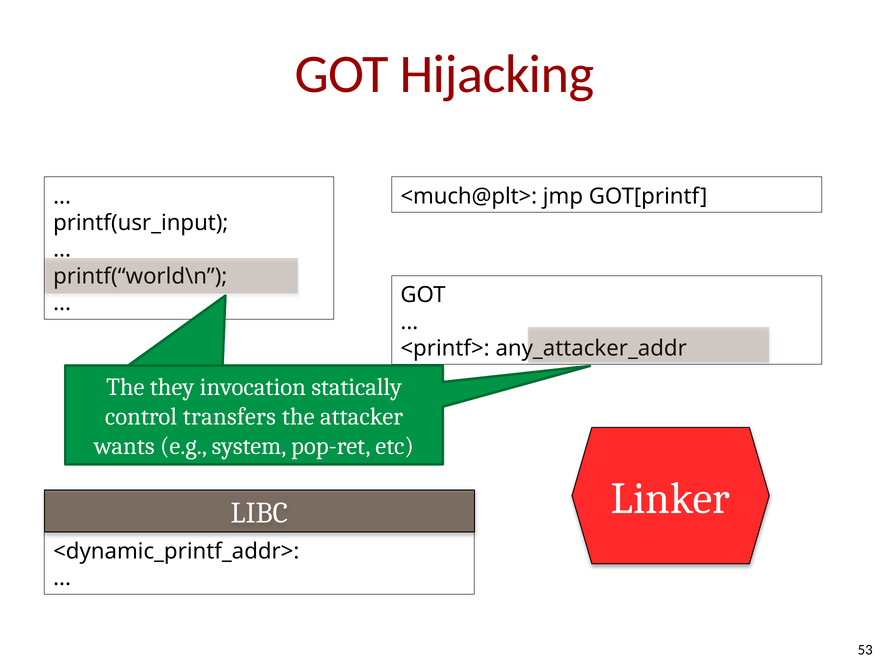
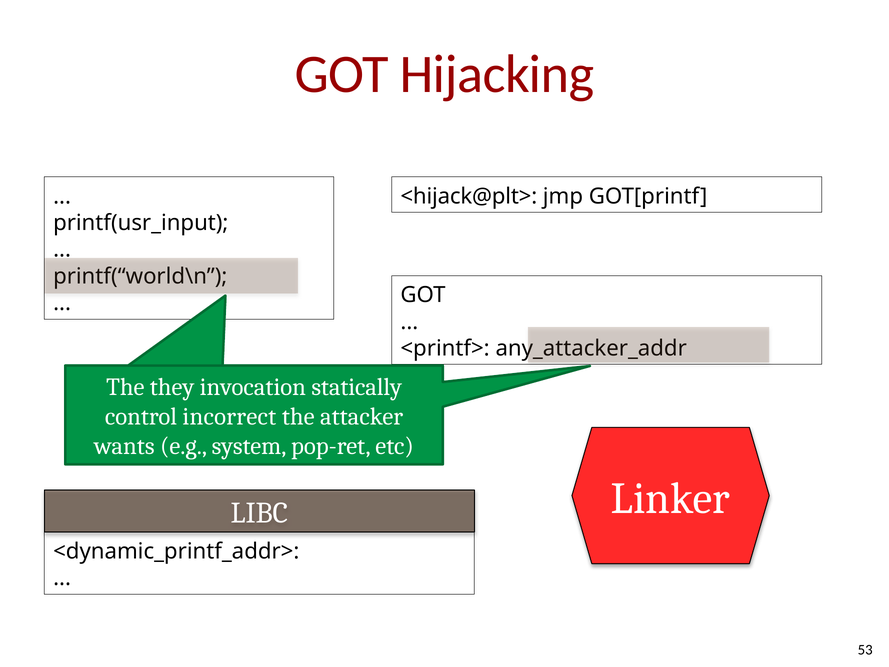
<much@plt>: <much@plt> -> <hijack@plt>
transfers: transfers -> incorrect
